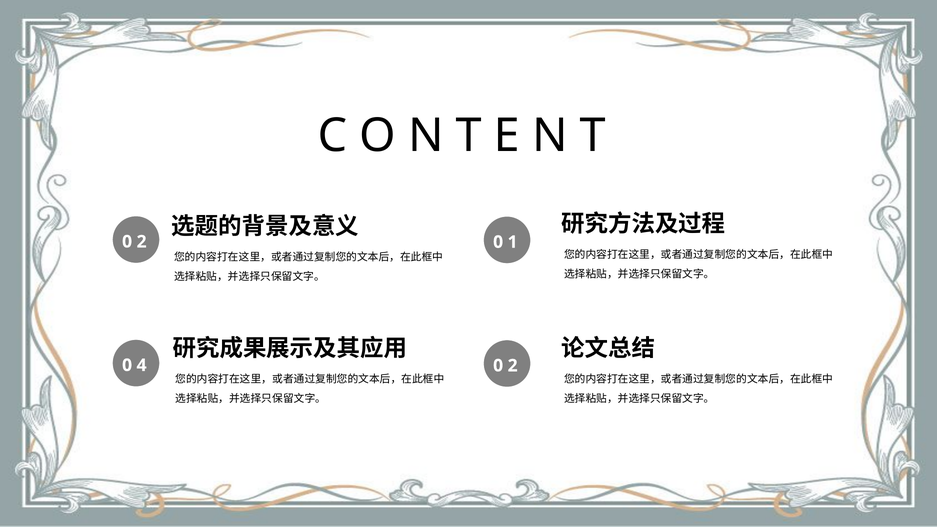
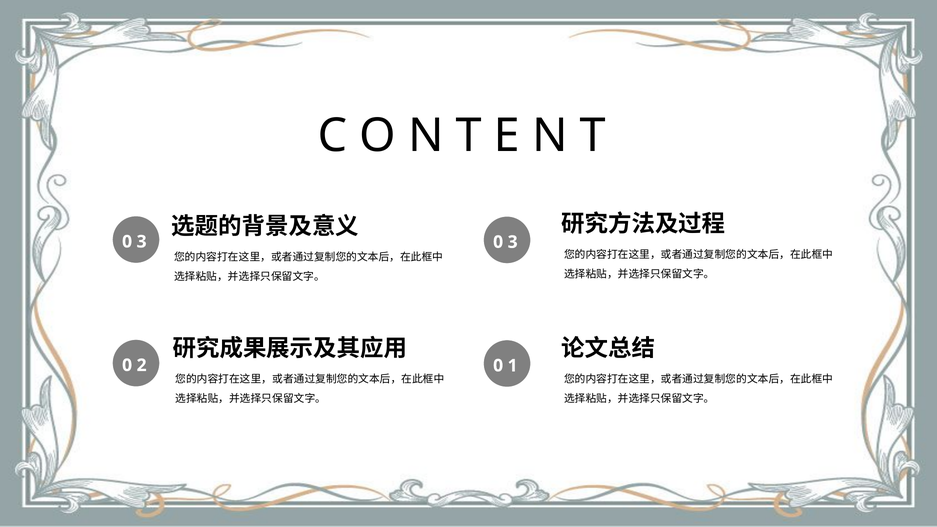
2 at (142, 242): 2 -> 3
1 at (513, 242): 1 -> 3
4: 4 -> 2
2 at (513, 366): 2 -> 1
